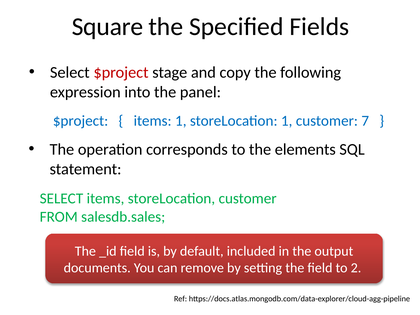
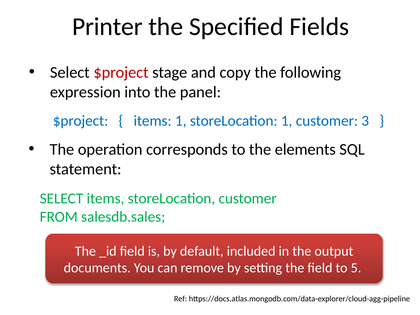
Square: Square -> Printer
7: 7 -> 3
2: 2 -> 5
